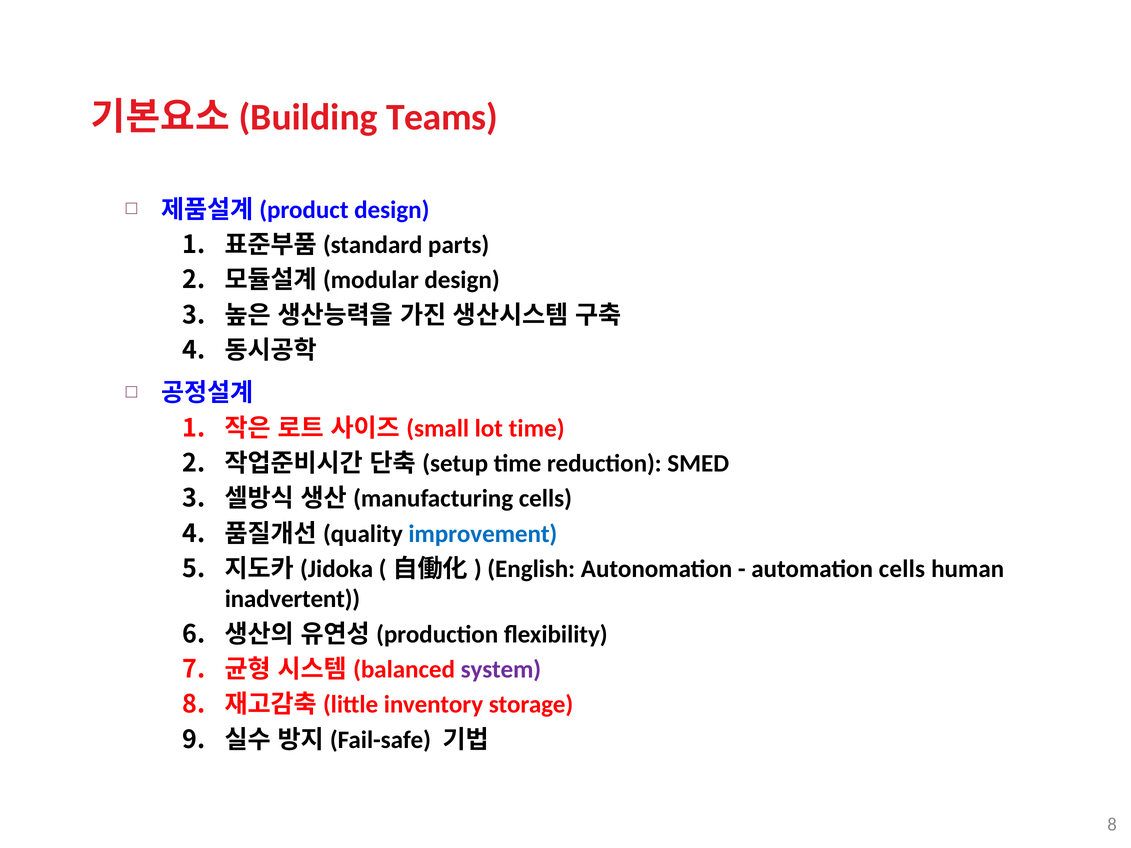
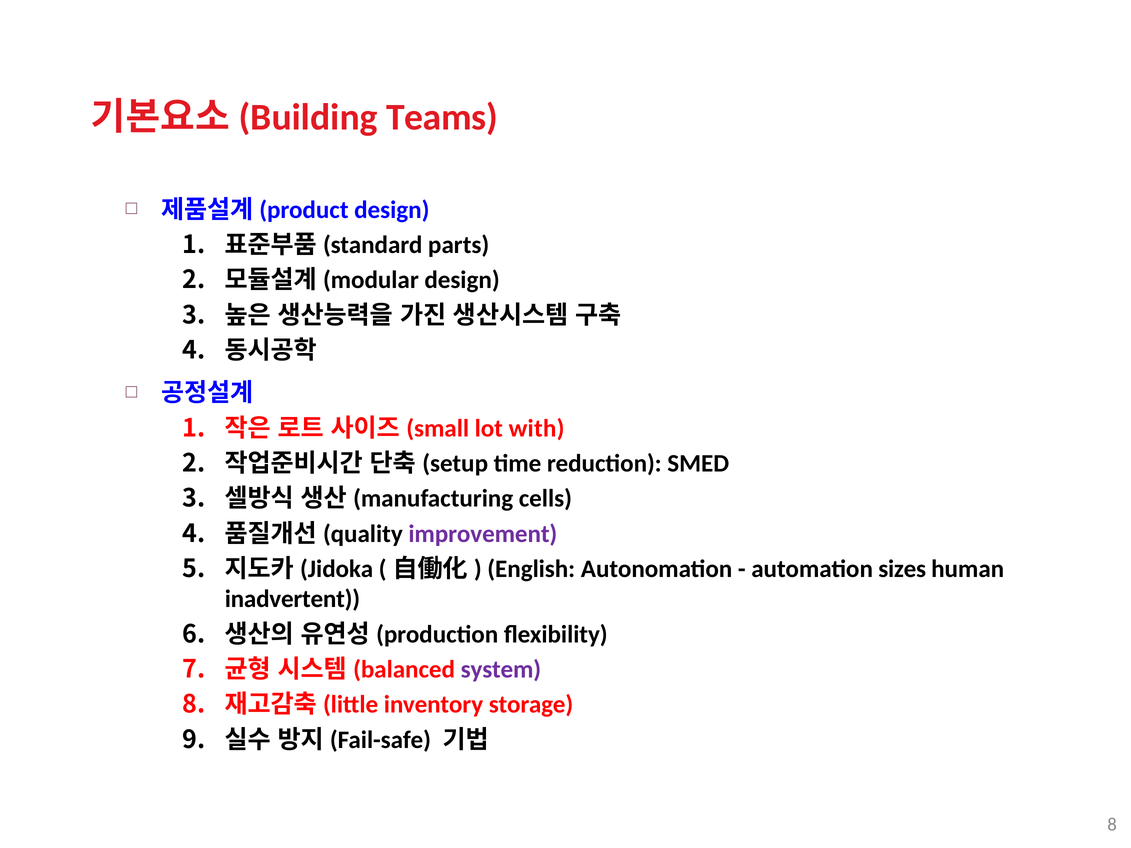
lot time: time -> with
improvement colour: blue -> purple
automation cells: cells -> sizes
